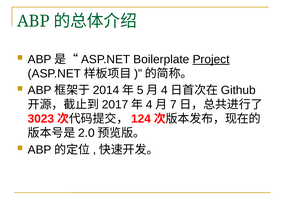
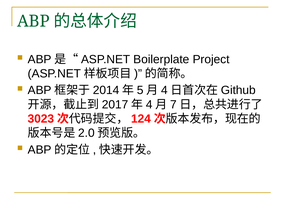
Project underline: present -> none
